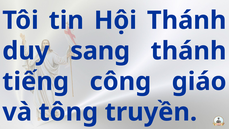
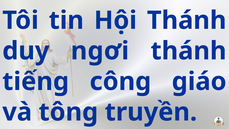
sang: sang -> ngơi
